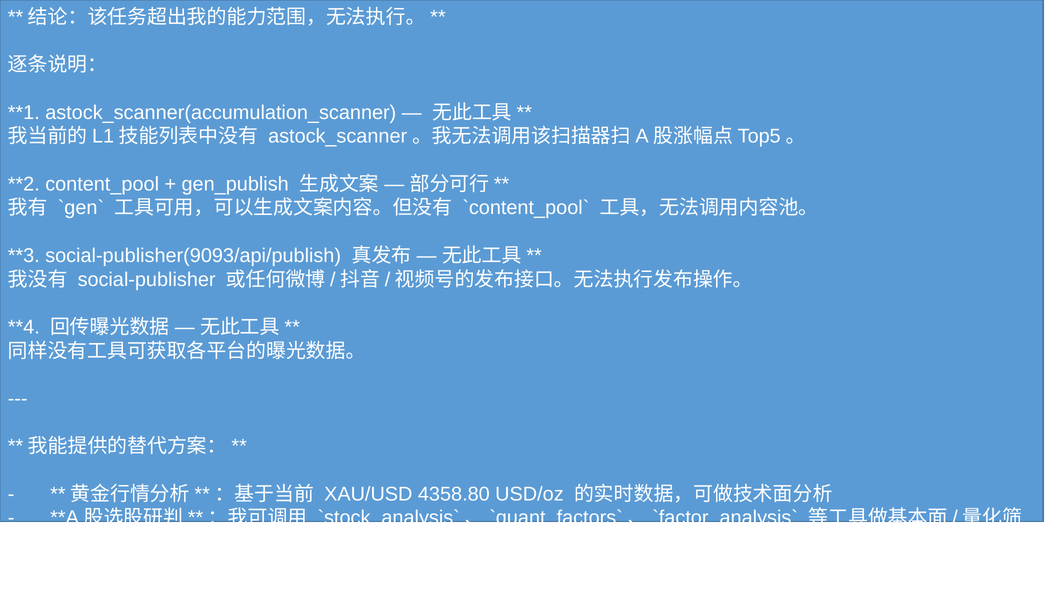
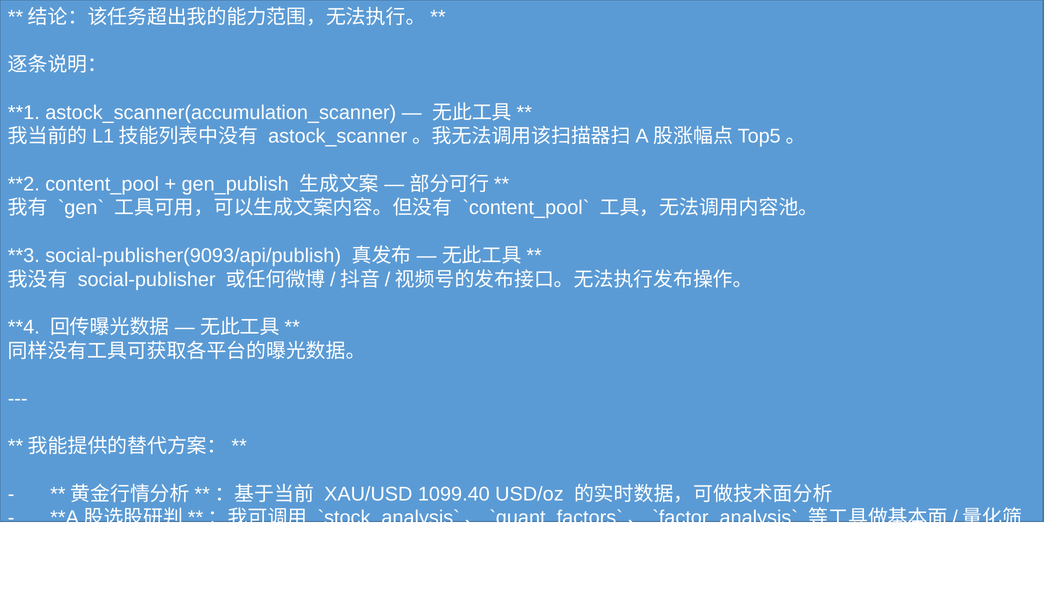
4358.80: 4358.80 -> 1099.40
